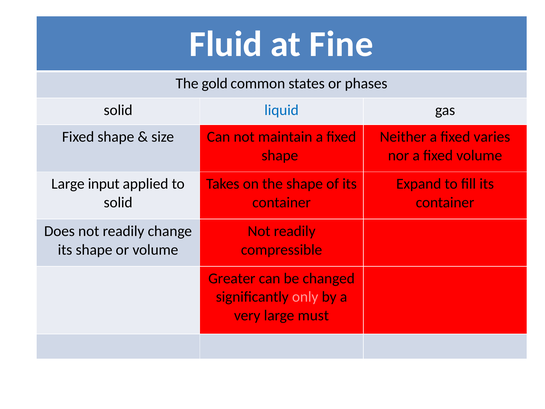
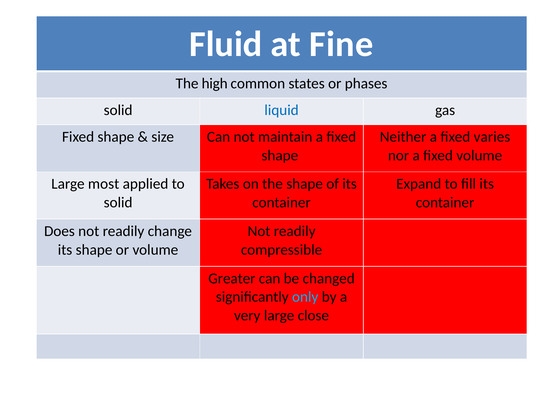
gold: gold -> high
input: input -> most
only colour: pink -> light blue
must: must -> close
